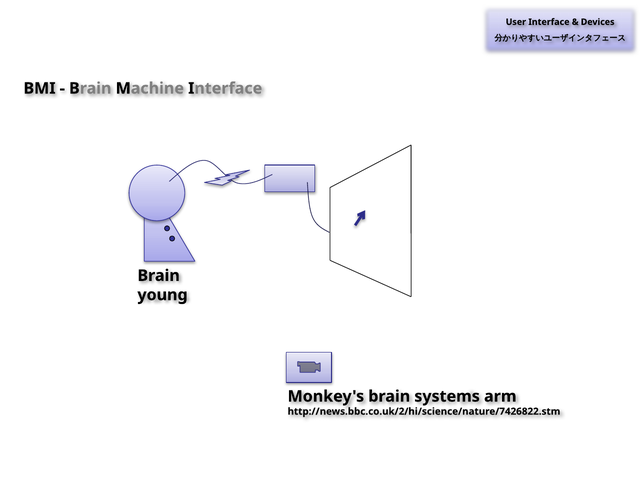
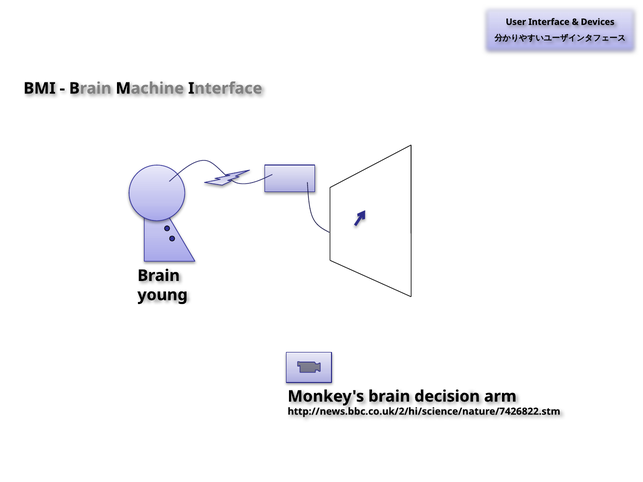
systems: systems -> decision
